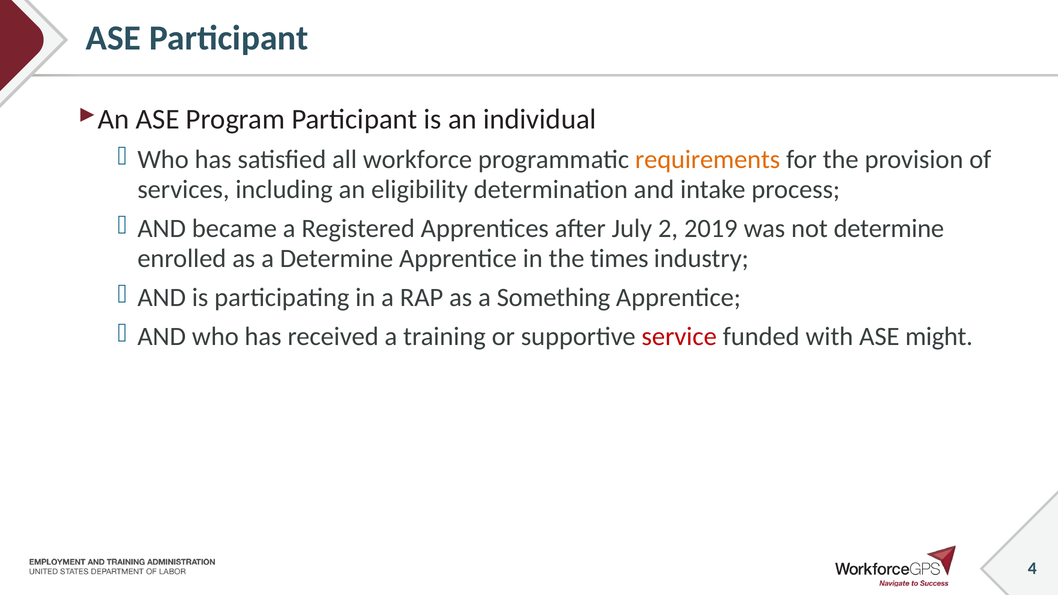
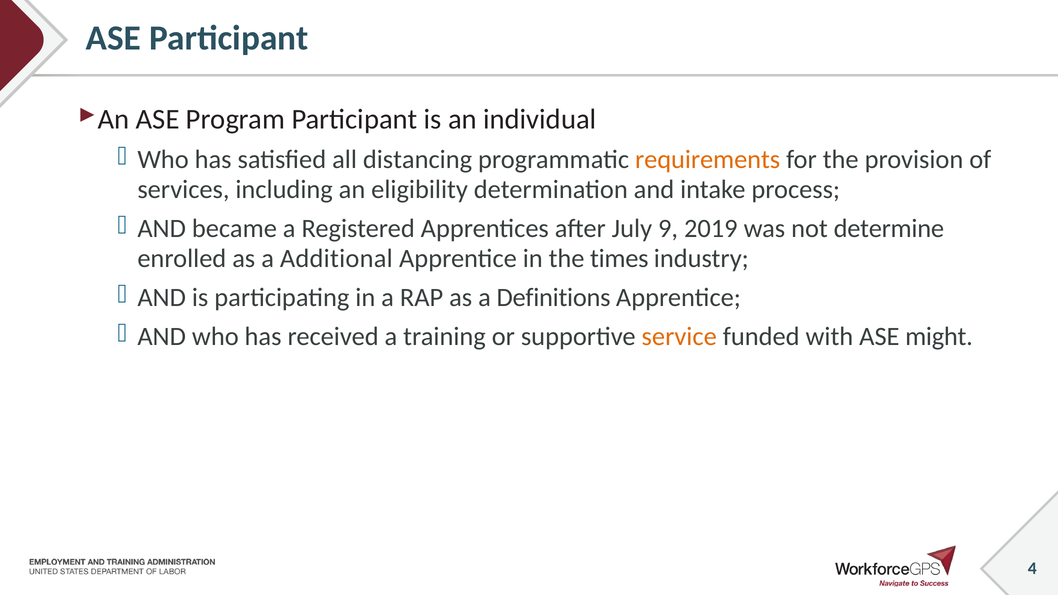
workforce: workforce -> distancing
2: 2 -> 9
a Determine: Determine -> Additional
Something: Something -> Definitions
service colour: red -> orange
